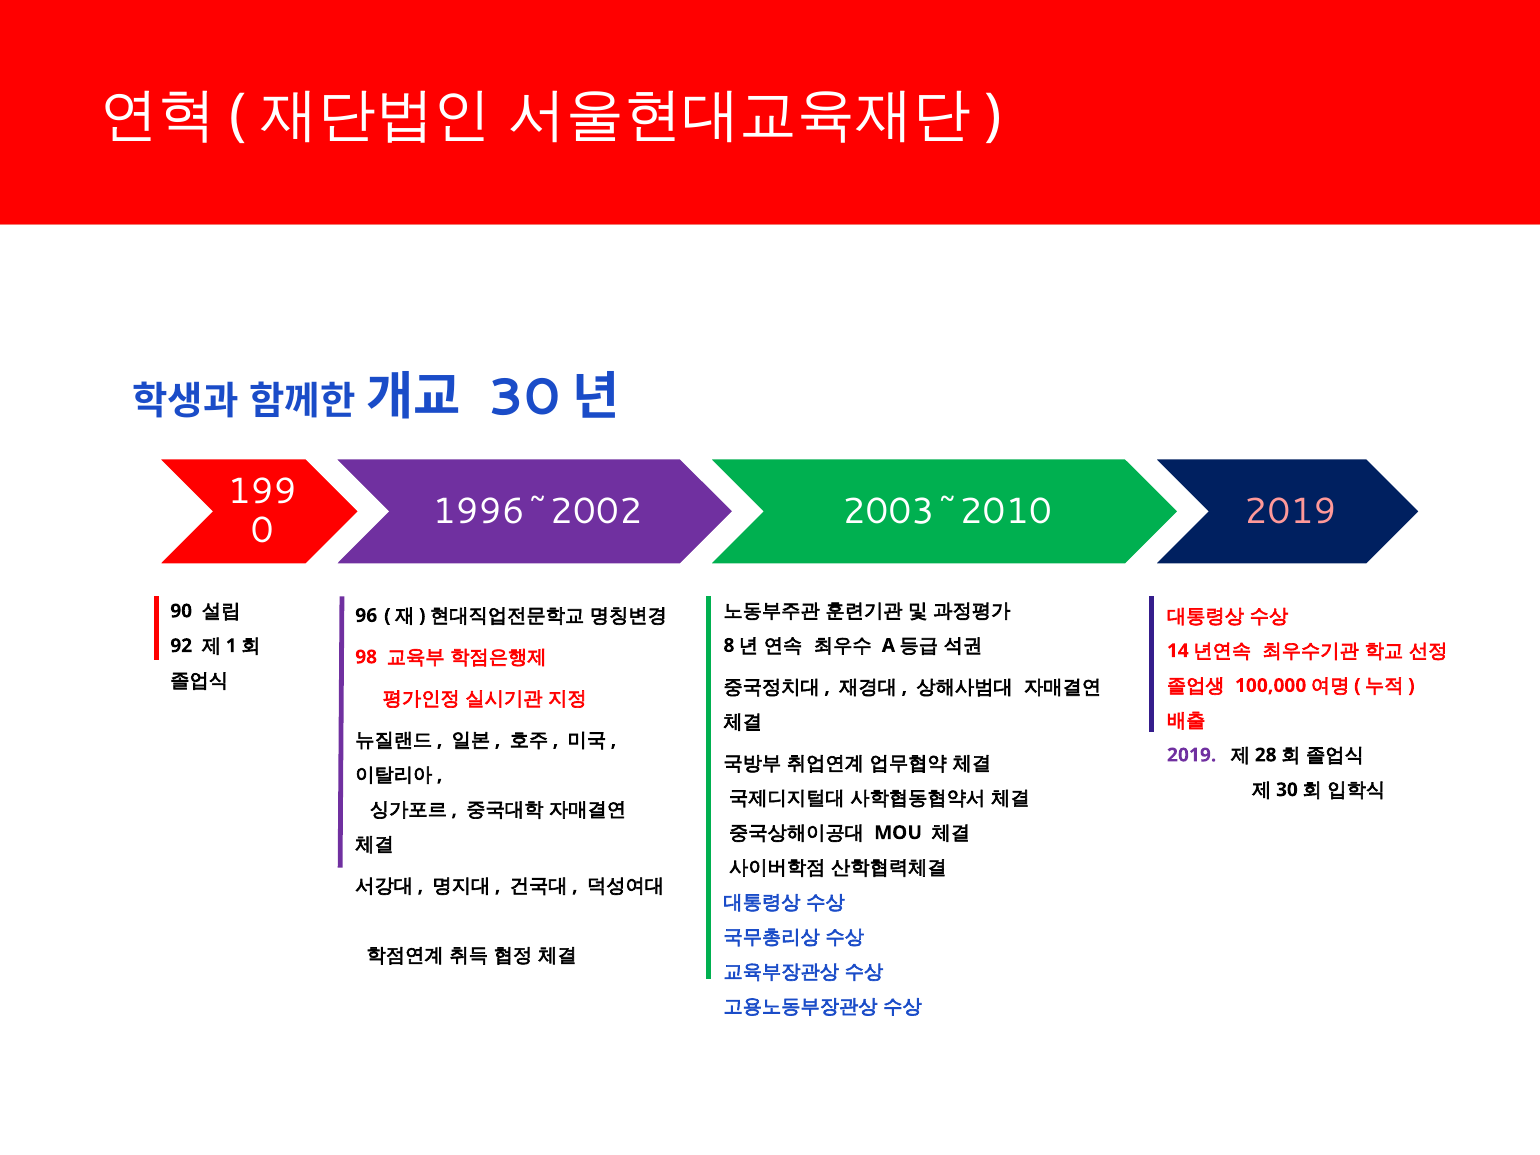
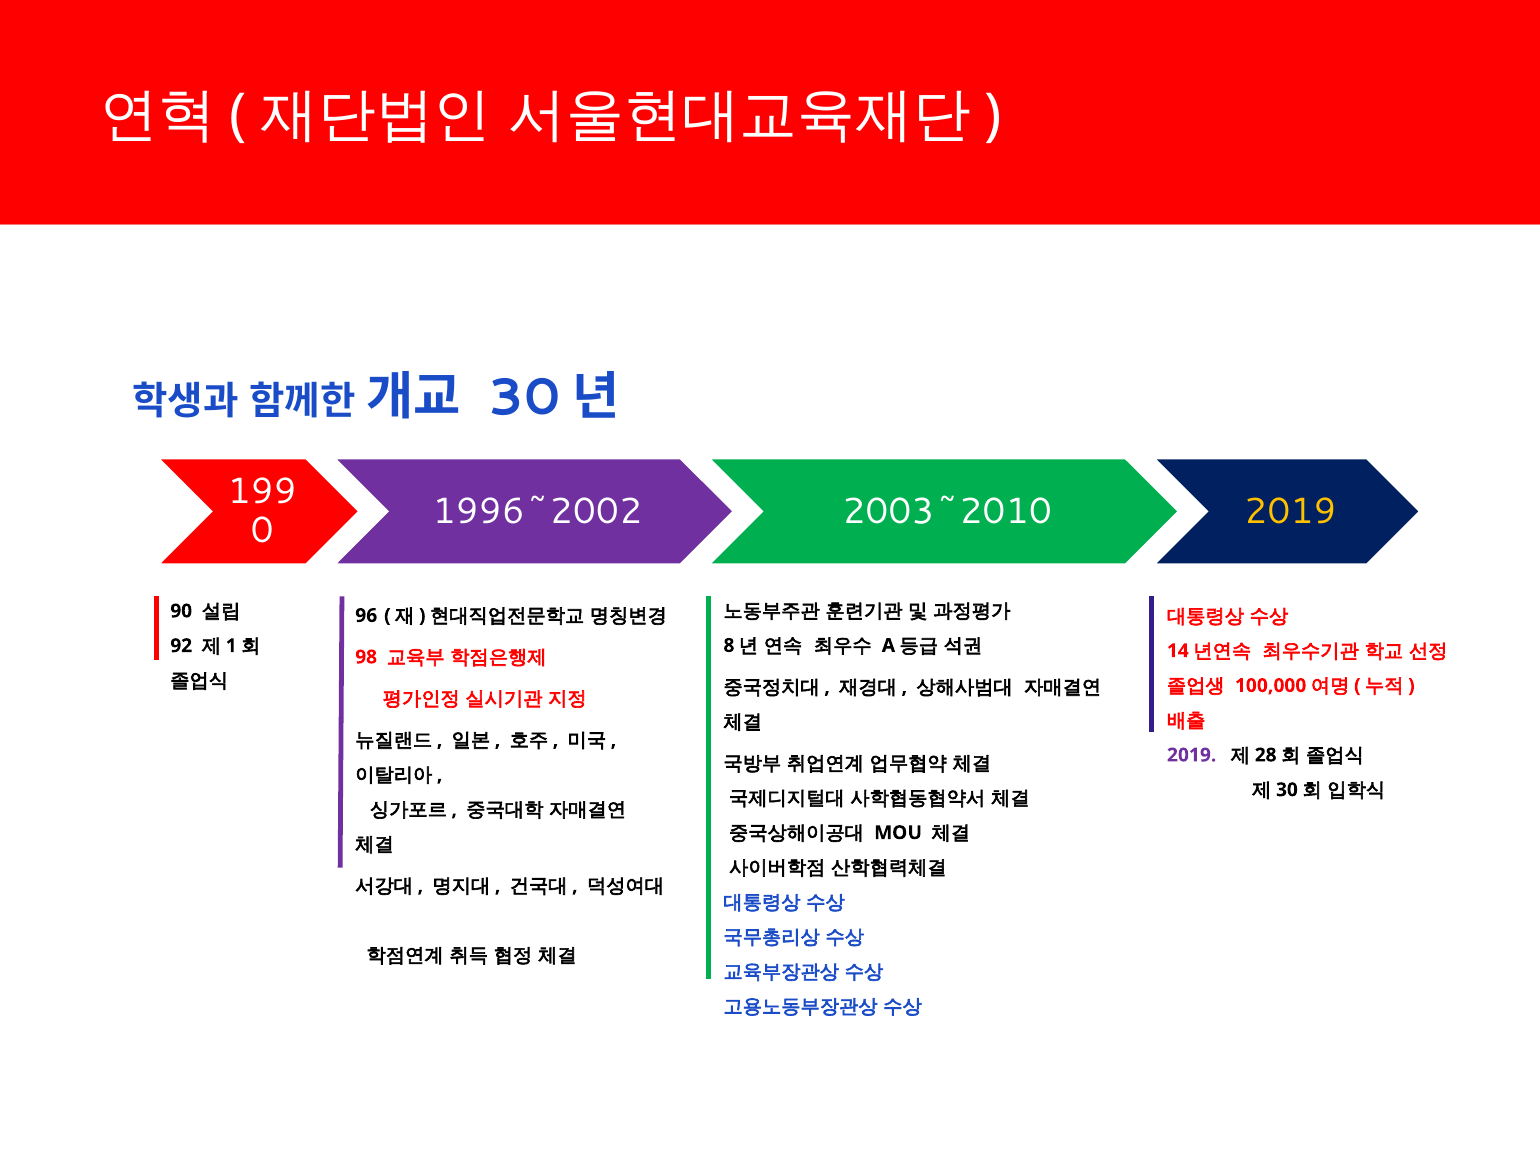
2019 at (1290, 511) colour: pink -> yellow
